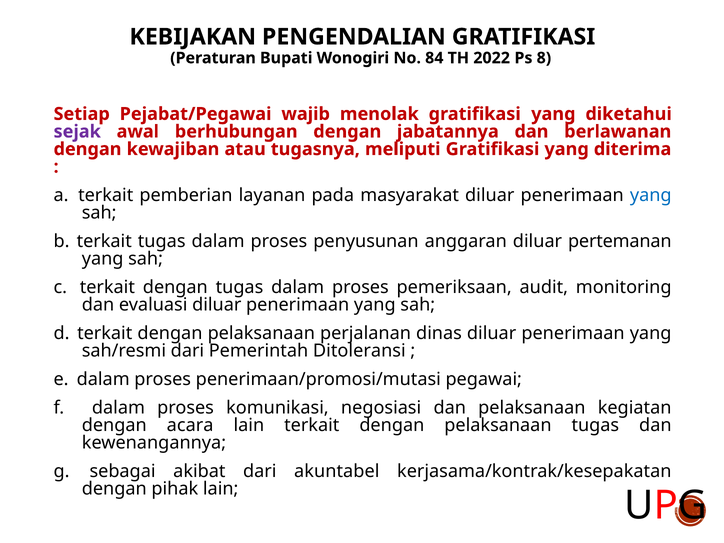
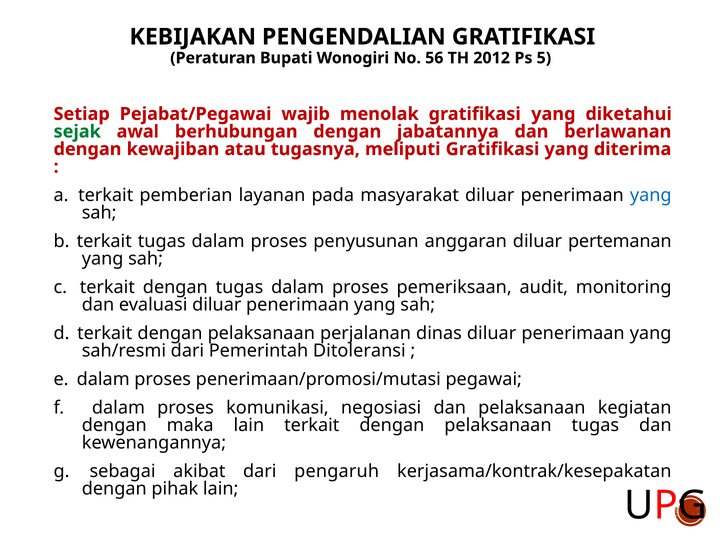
84: 84 -> 56
2022: 2022 -> 2012
8: 8 -> 5
sejak colour: purple -> green
acara: acara -> maka
akuntabel: akuntabel -> pengaruh
